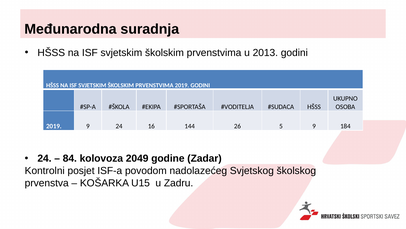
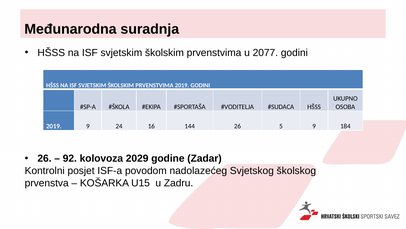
2013: 2013 -> 2077
24 at (44, 158): 24 -> 26
84: 84 -> 92
2049: 2049 -> 2029
